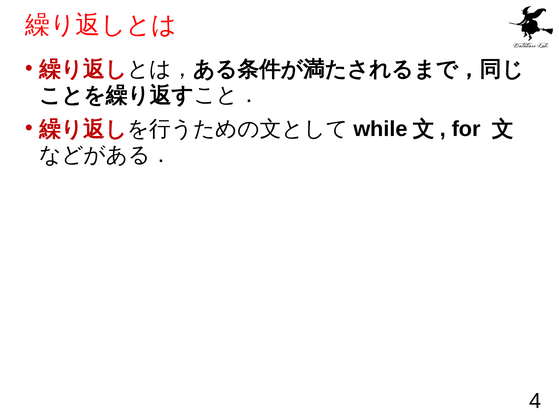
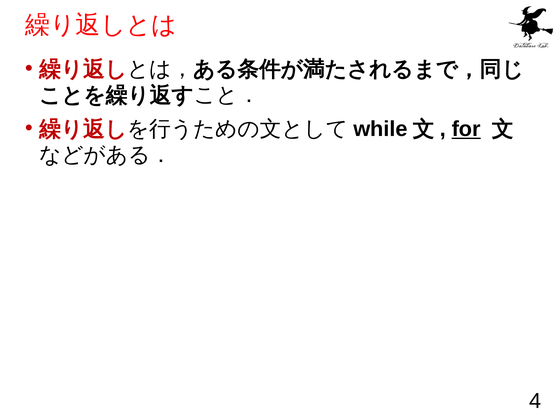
for underline: none -> present
